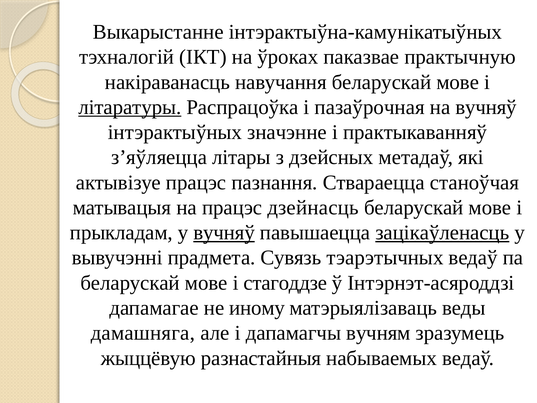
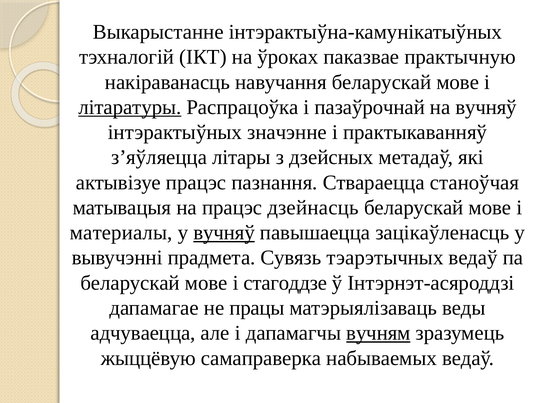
пазаўрочная: пазаўрочная -> пазаўрочнай
прыкладам: прыкладам -> материалы
зацікаўленасць underline: present -> none
иному: иному -> працы
дамашняга: дамашняга -> адчуваецца
вучням underline: none -> present
разнастайныя: разнастайныя -> самаправерка
